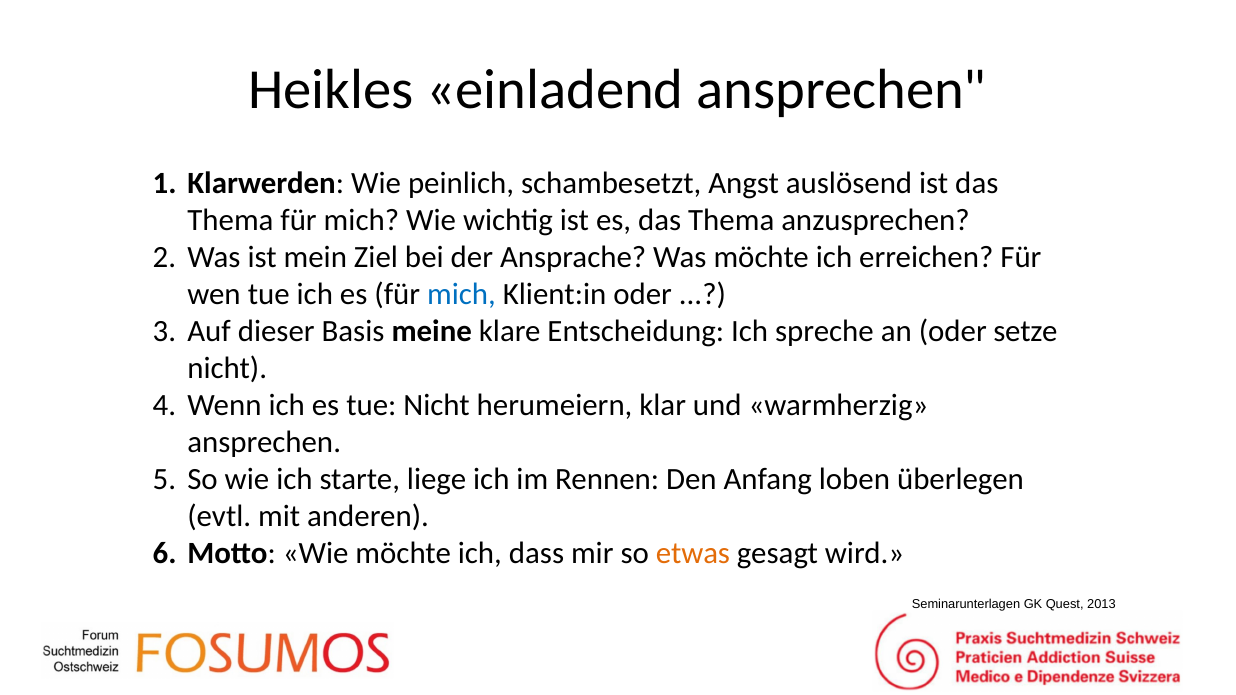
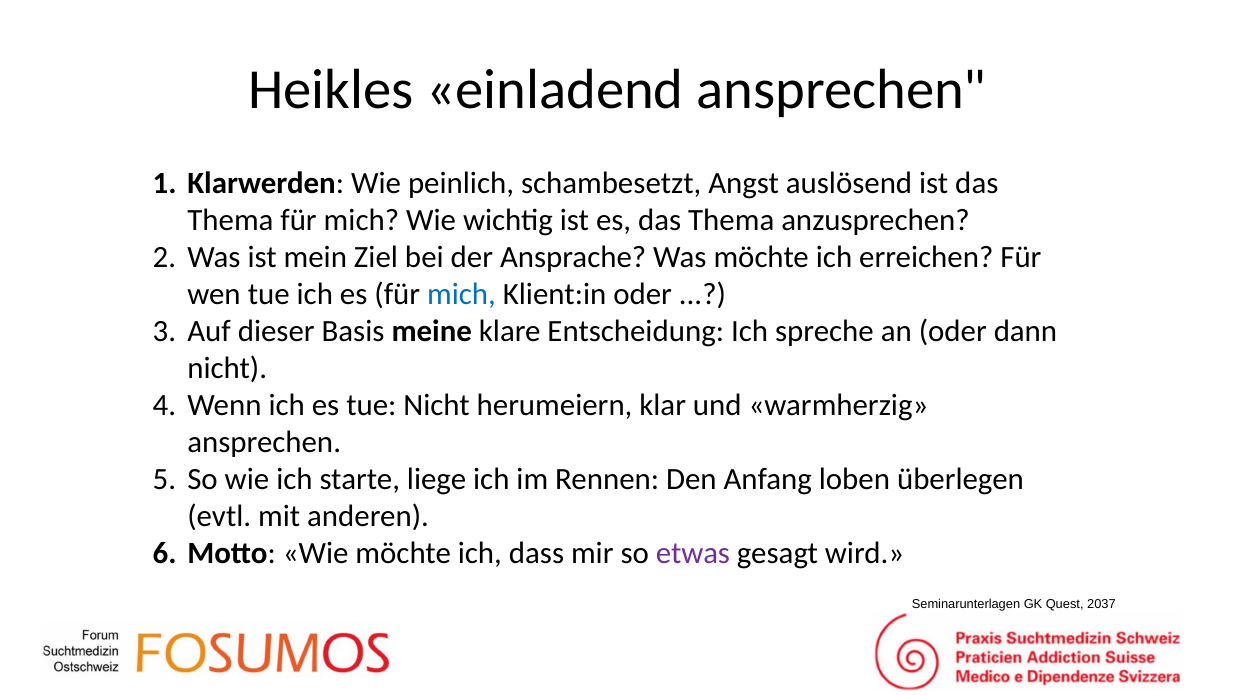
setze: setze -> dann
etwas colour: orange -> purple
2013: 2013 -> 2037
